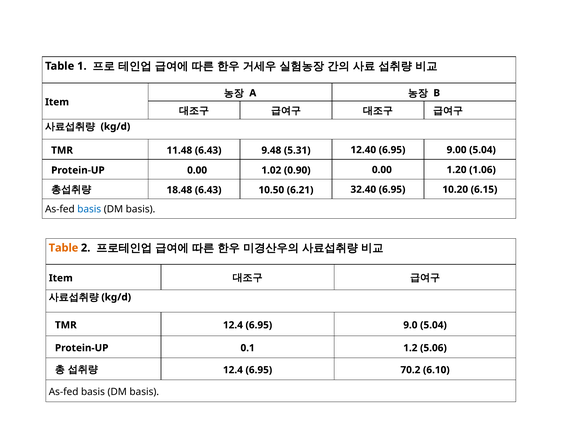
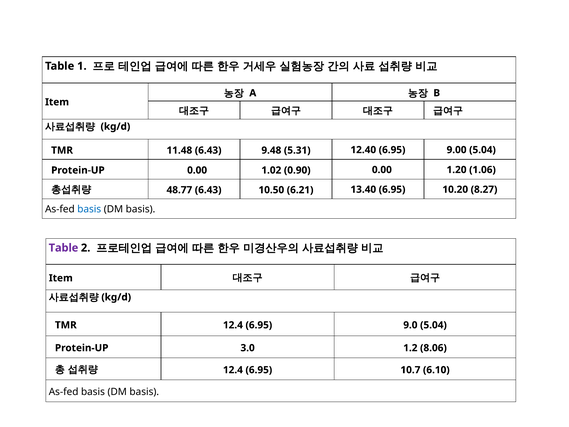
18.48: 18.48 -> 48.77
32.40: 32.40 -> 13.40
6.15: 6.15 -> 8.27
Table at (63, 248) colour: orange -> purple
0.1: 0.1 -> 3.0
5.06: 5.06 -> 8.06
70.2: 70.2 -> 10.7
